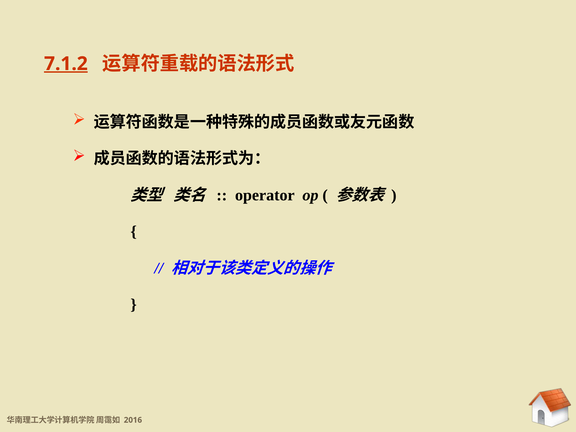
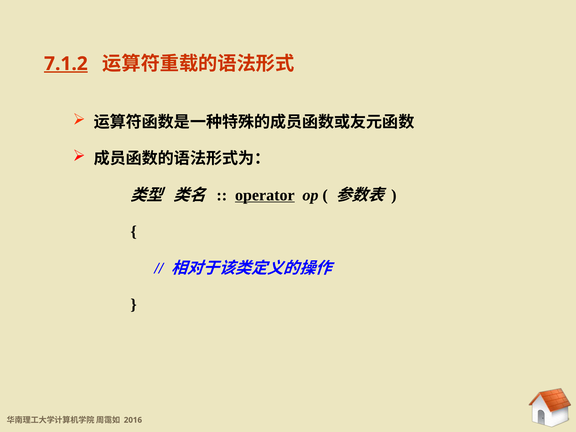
operator underline: none -> present
